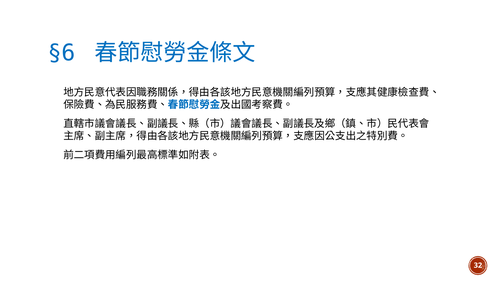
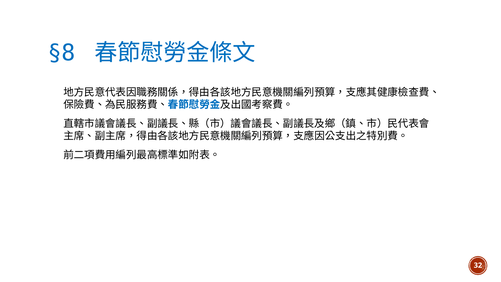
§6: §6 -> §8
